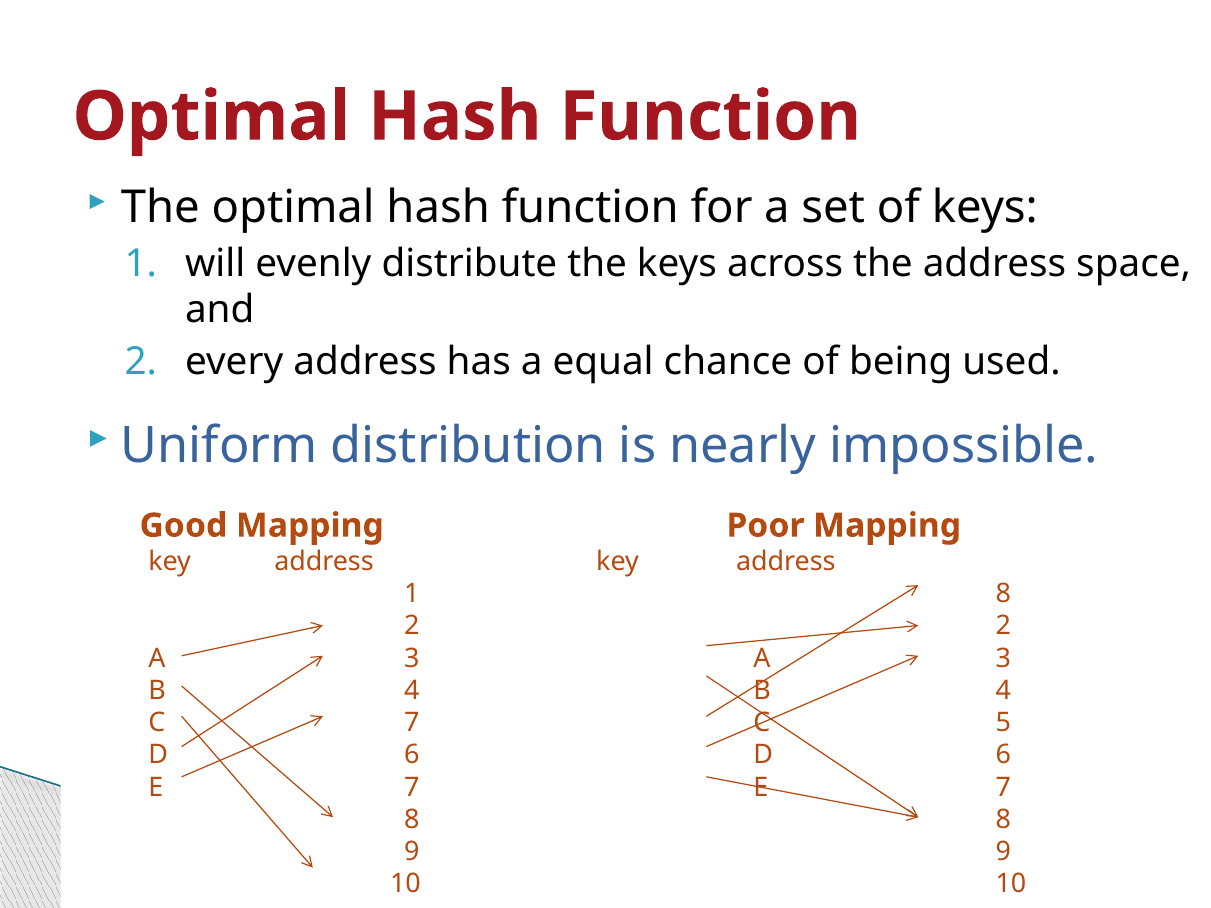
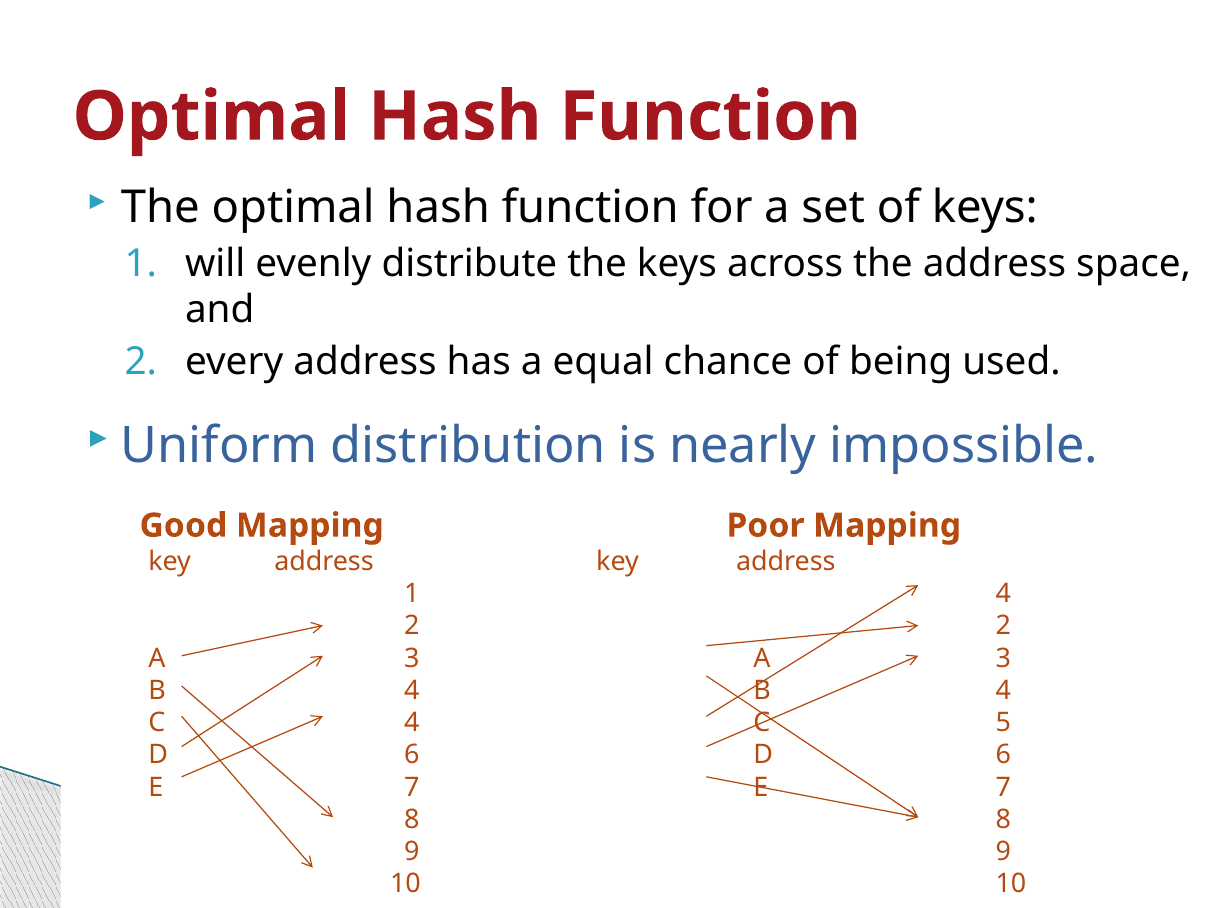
1 8: 8 -> 4
C 7: 7 -> 4
